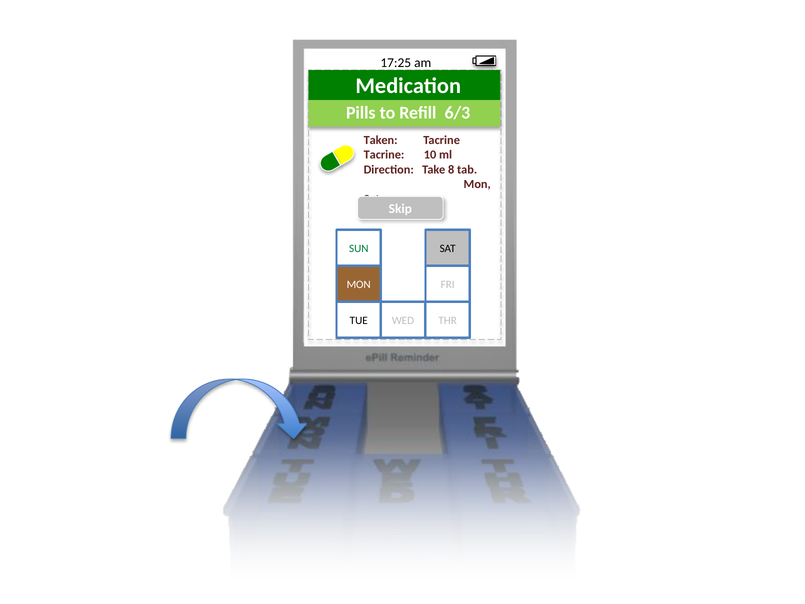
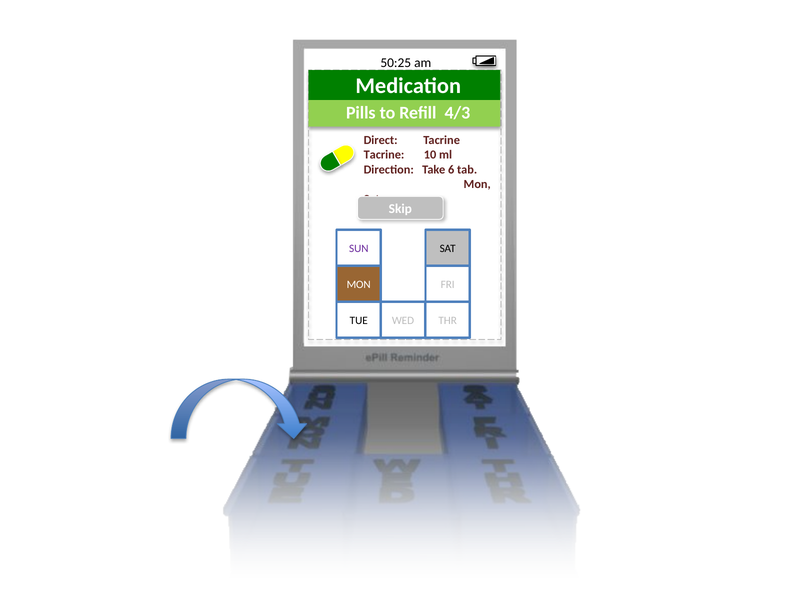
17:25: 17:25 -> 50:25
6/3: 6/3 -> 4/3
Taken: Taken -> Direct
8: 8 -> 6
SUN colour: green -> purple
